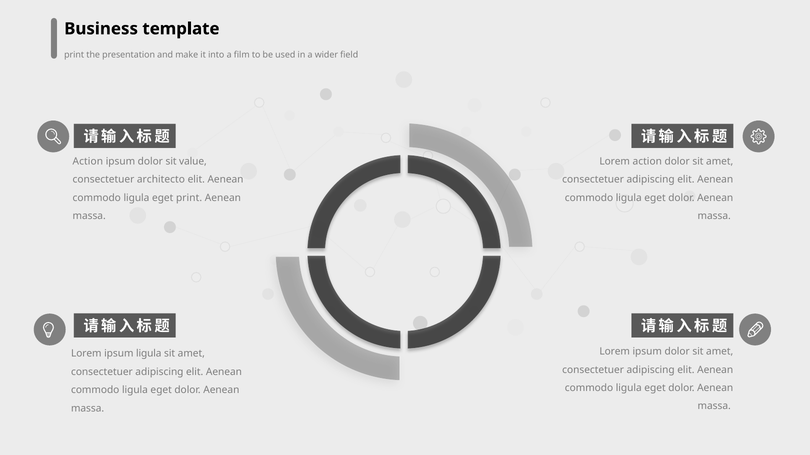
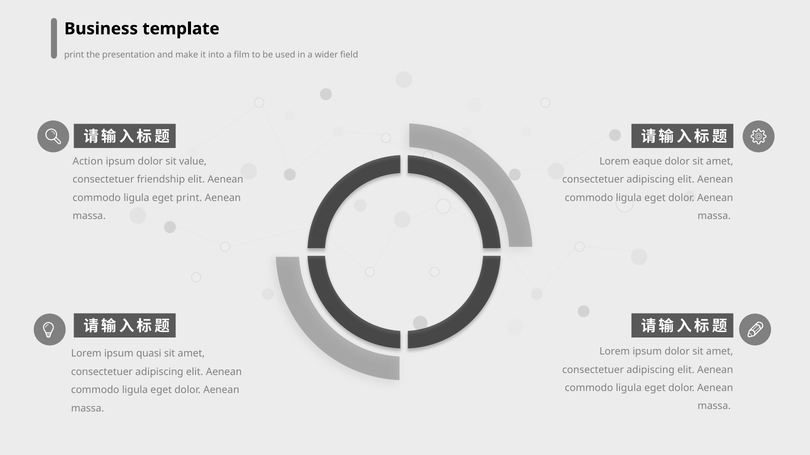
Lorem action: action -> eaque
architecto: architecto -> friendship
ipsum ligula: ligula -> quasi
